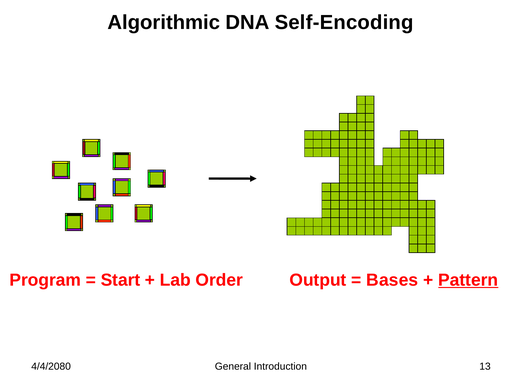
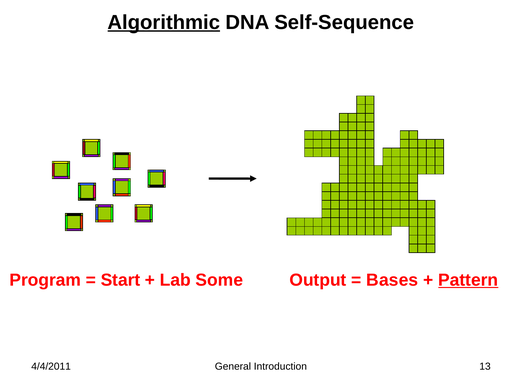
Algorithmic underline: none -> present
Self-Encoding: Self-Encoding -> Self-Sequence
Order: Order -> Some
4/4/2080: 4/4/2080 -> 4/4/2011
